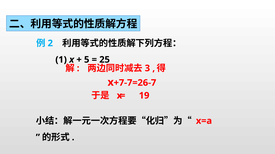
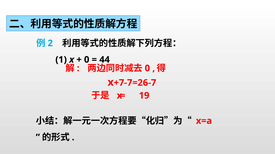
5 at (87, 60): 5 -> 0
25: 25 -> 44
3 at (147, 69): 3 -> 0
